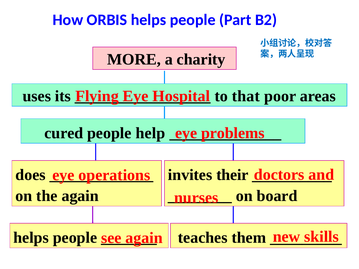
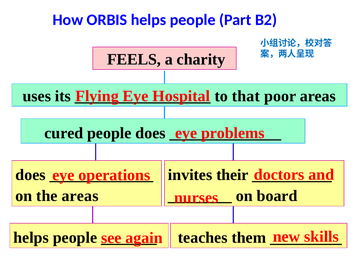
MORE: MORE -> FEELS
people help: help -> does
the again: again -> areas
